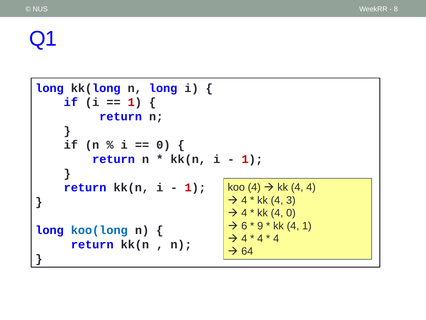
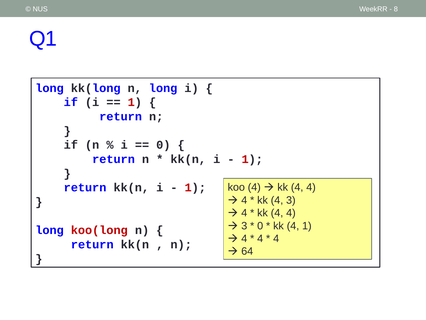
0 at (291, 213): 0 -> 4
6 at (244, 226): 6 -> 3
9 at (260, 226): 9 -> 0
koo(long colour: blue -> red
